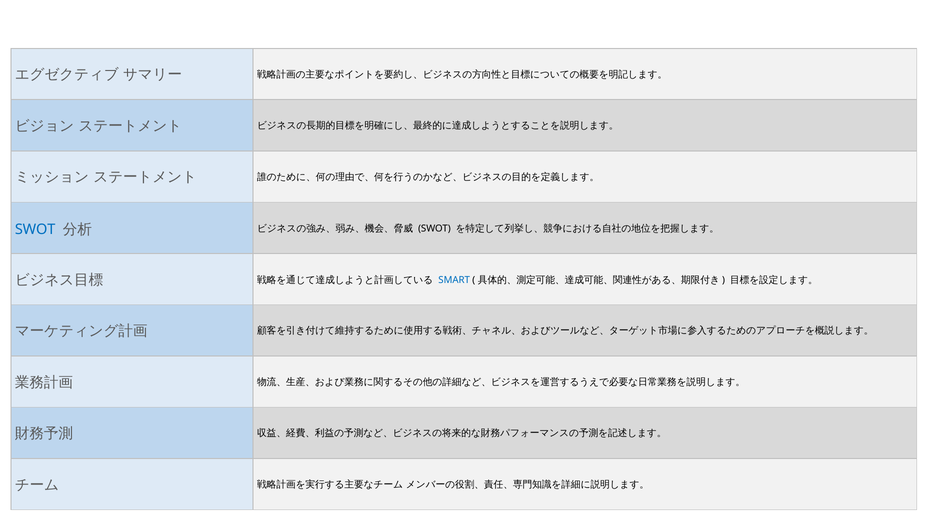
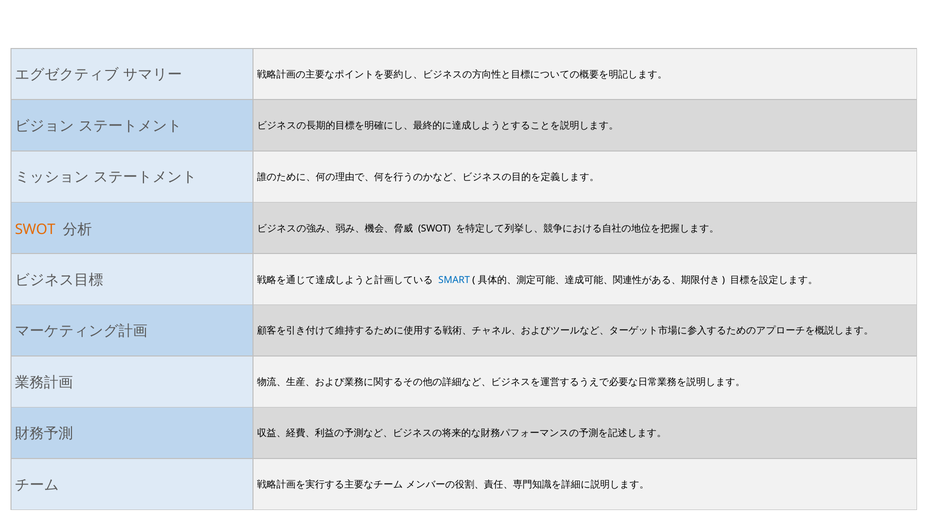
SWOT at (35, 230) colour: blue -> orange
